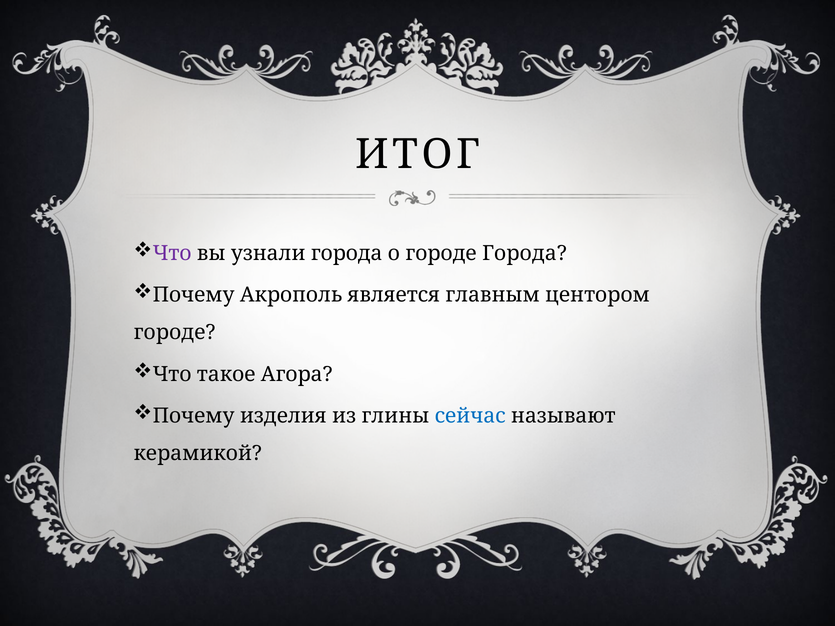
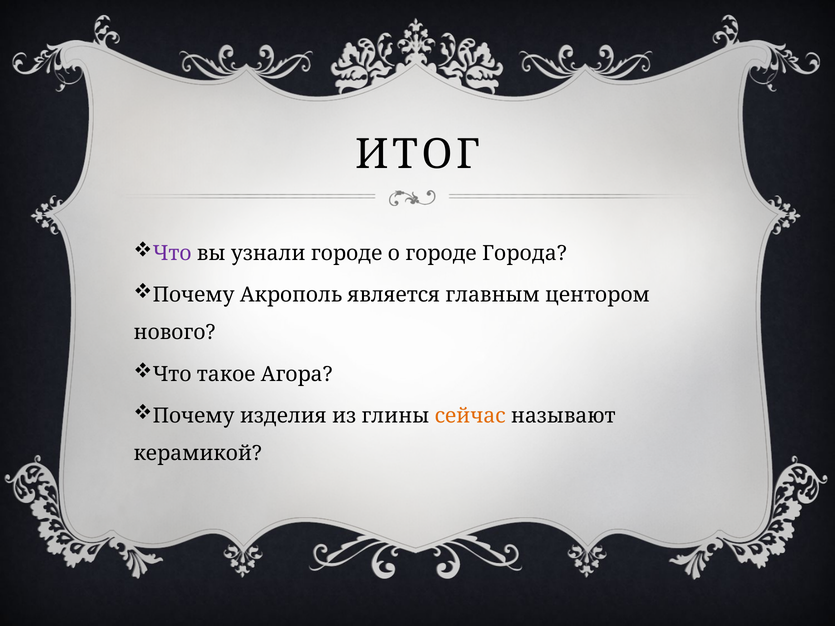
узнали города: города -> городе
городе at (175, 333): городе -> нового
сейчас colour: blue -> orange
